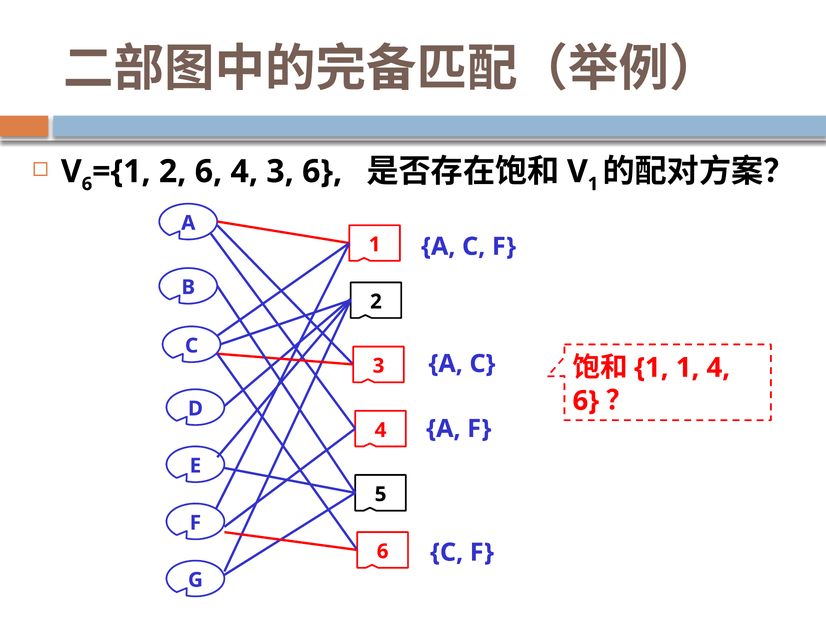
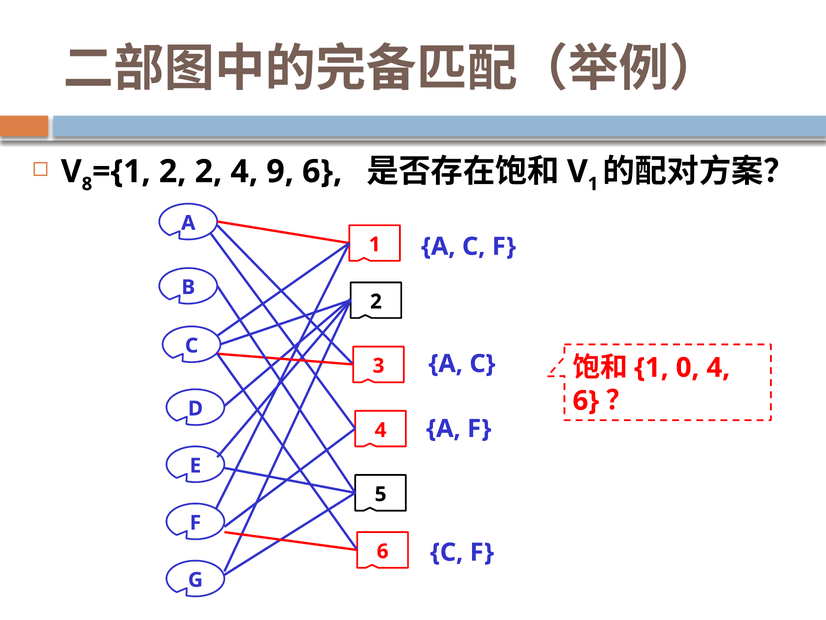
6 at (87, 184): 6 -> 8
2 6: 6 -> 2
4 3: 3 -> 9
1 1: 1 -> 0
